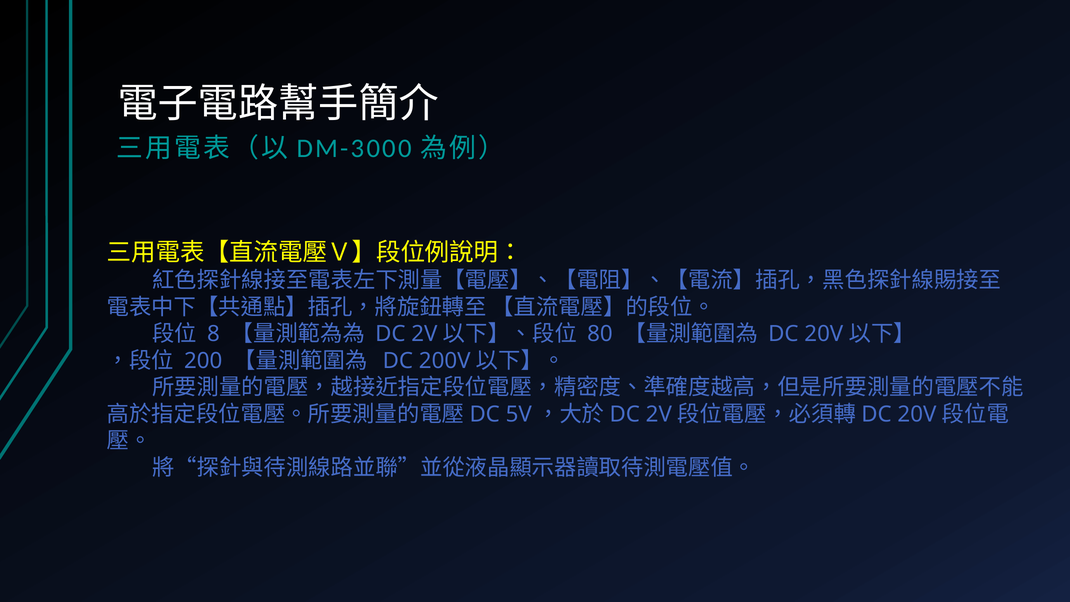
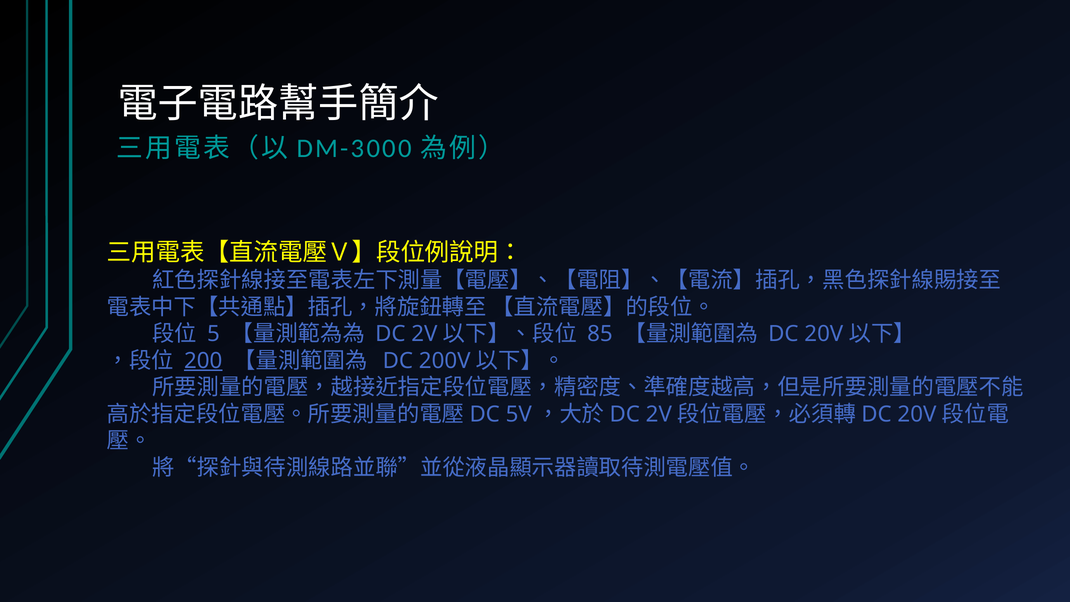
8: 8 -> 5
80: 80 -> 85
200 underline: none -> present
